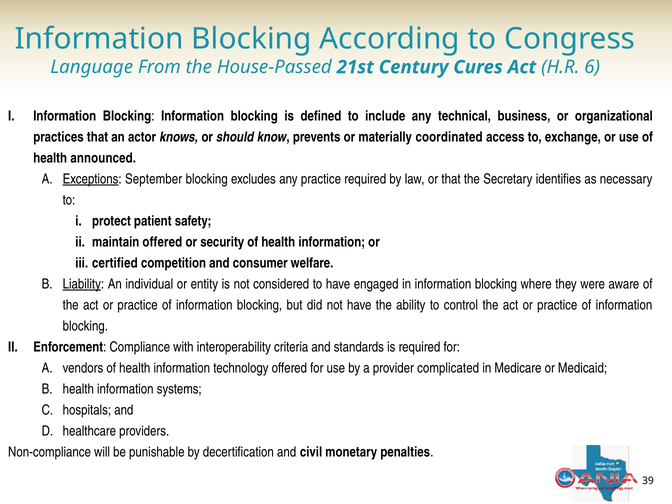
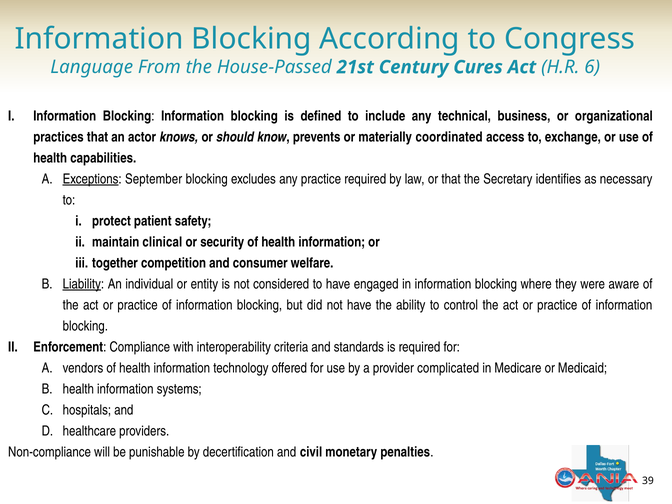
announced: announced -> capabilities
maintain offered: offered -> clinical
certified: certified -> together
